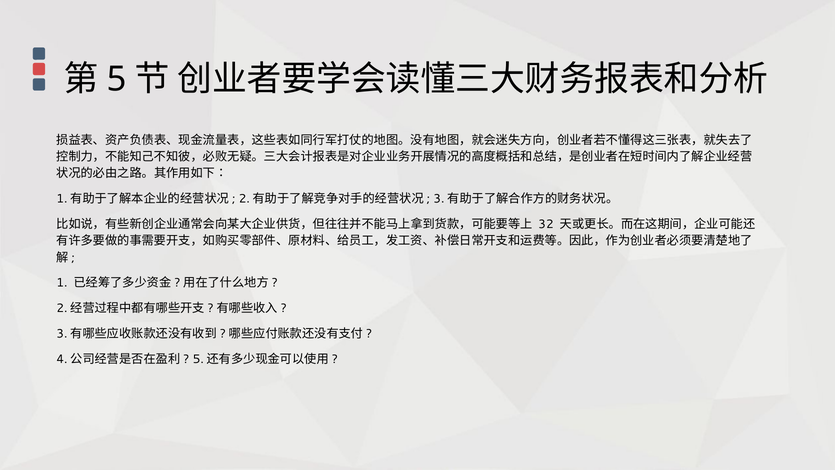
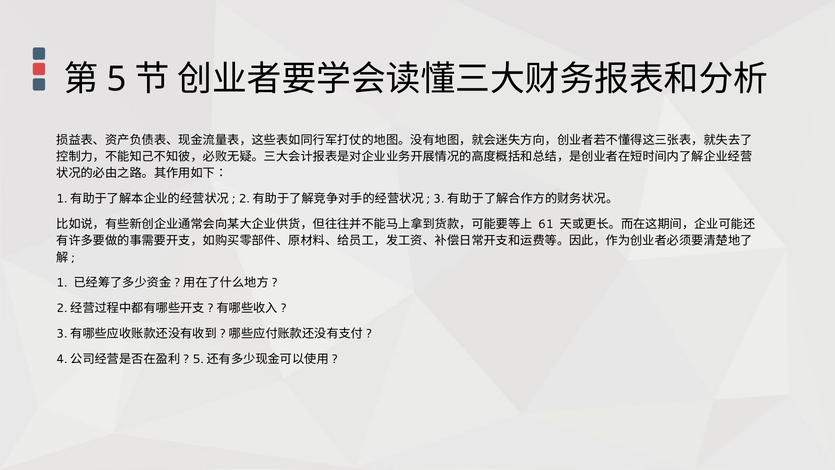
32: 32 -> 61
